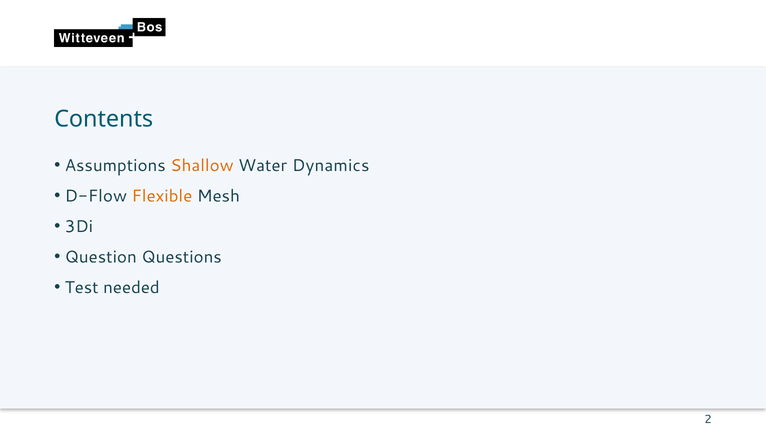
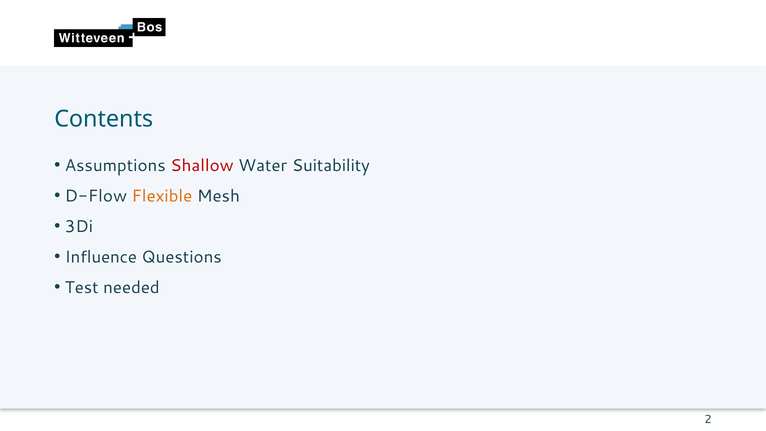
Shallow colour: orange -> red
Dynamics: Dynamics -> Suitability
Question: Question -> Influence
